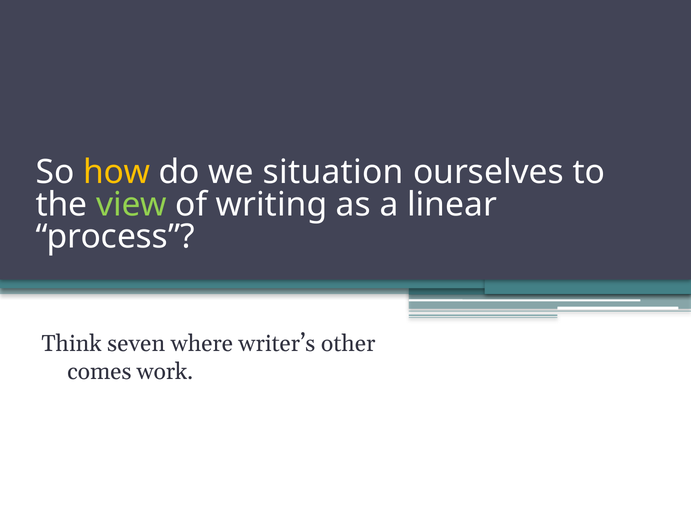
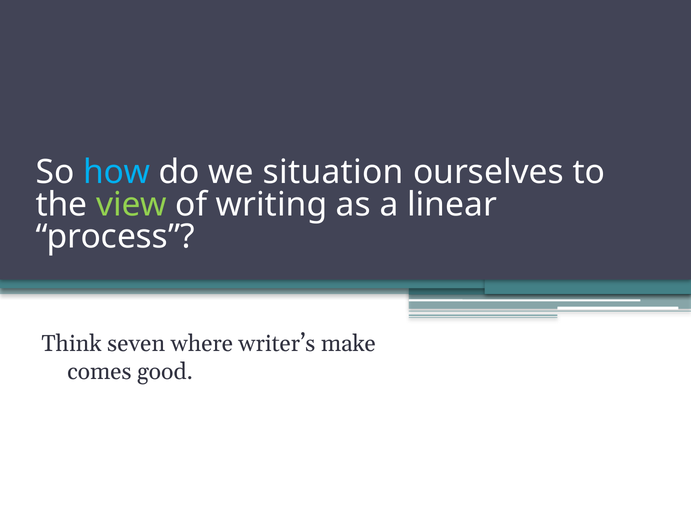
how colour: yellow -> light blue
other: other -> make
work: work -> good
